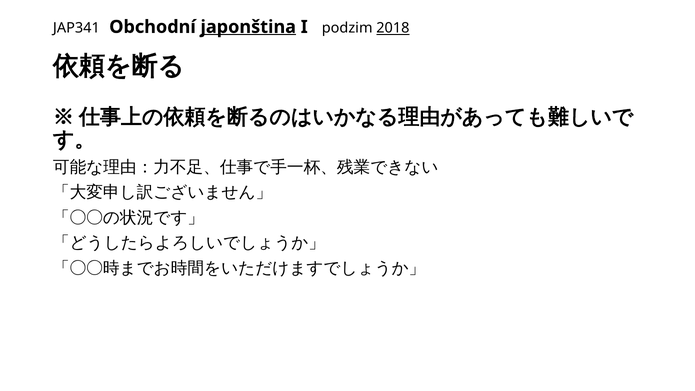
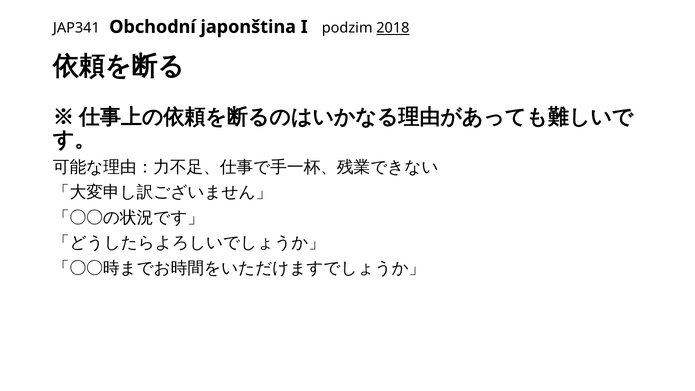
japonština underline: present -> none
